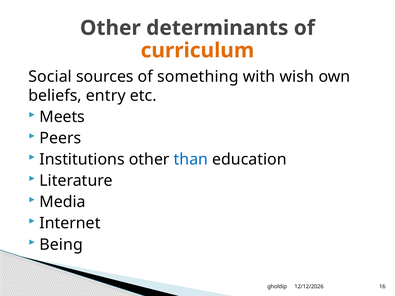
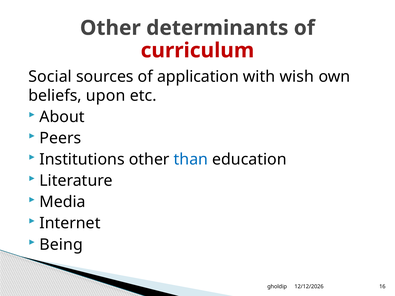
curriculum colour: orange -> red
something: something -> application
entry: entry -> upon
Meets: Meets -> About
